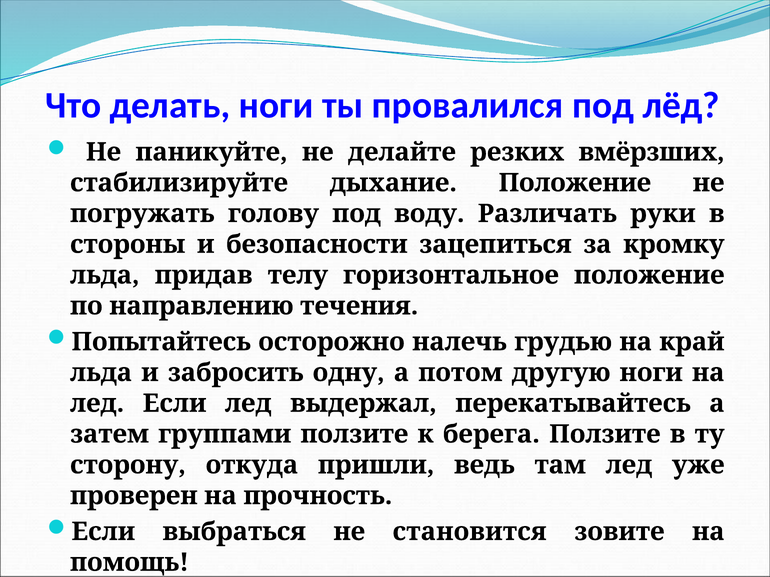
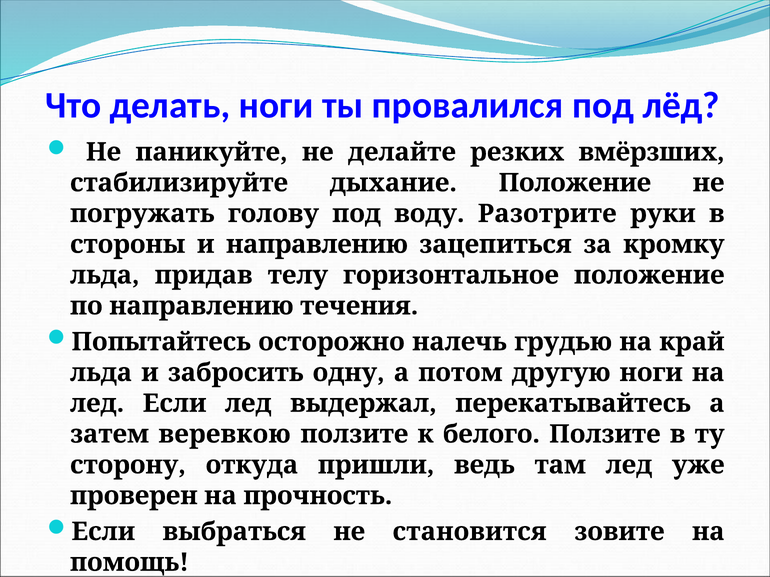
Различать: Различать -> Разотрите
и безопасности: безопасности -> направлению
группами: группами -> веревкою
берега: берега -> белого
